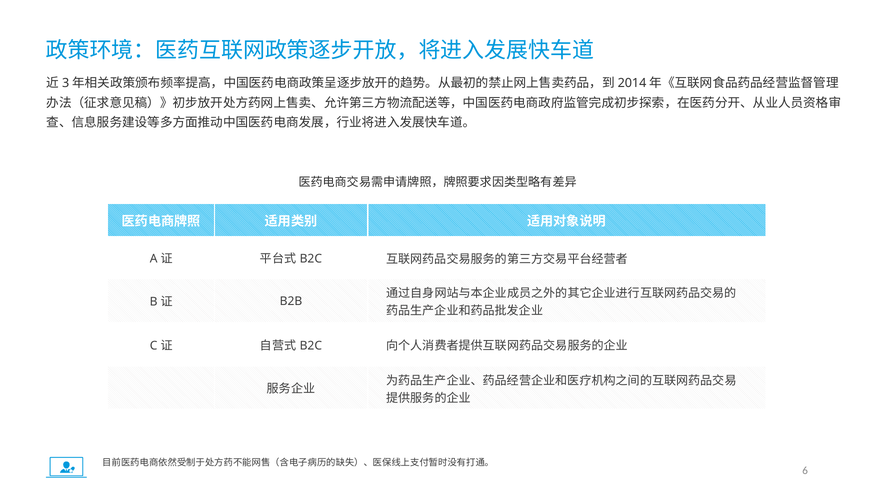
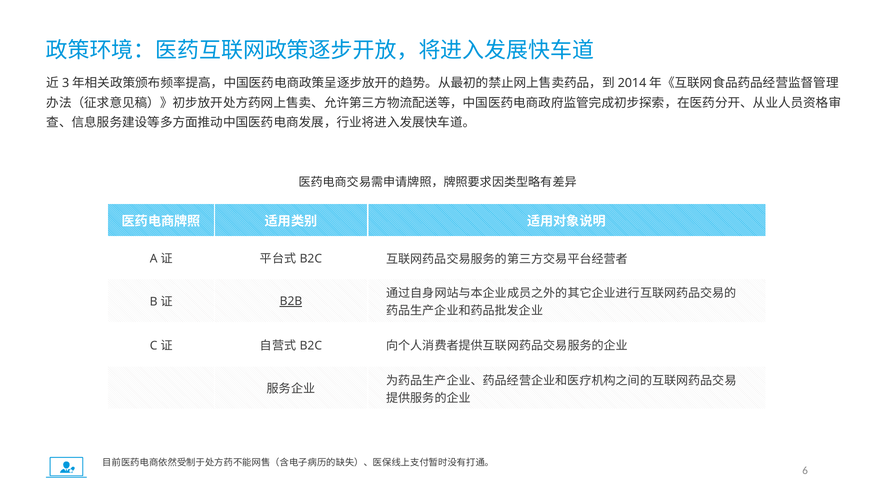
B2B underline: none -> present
